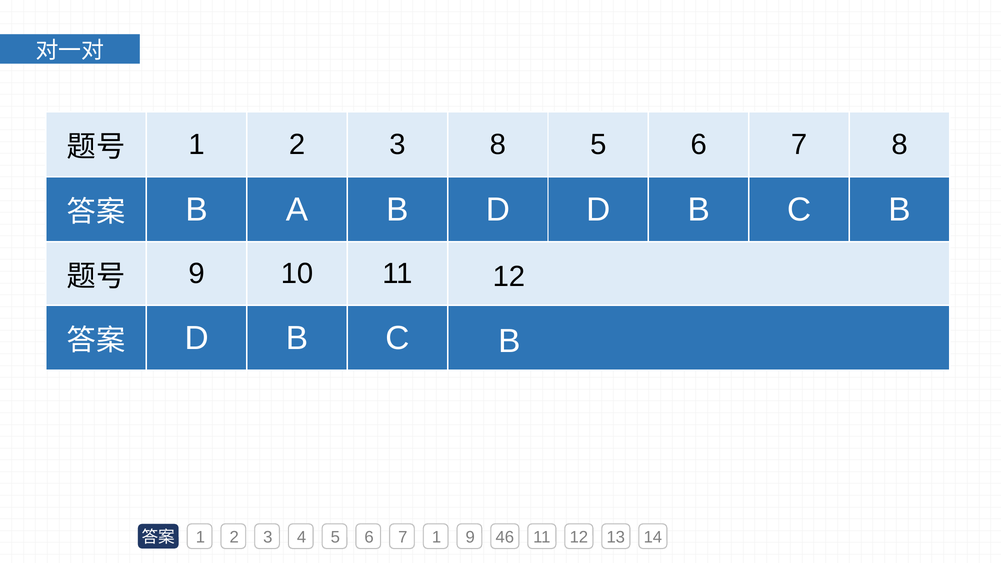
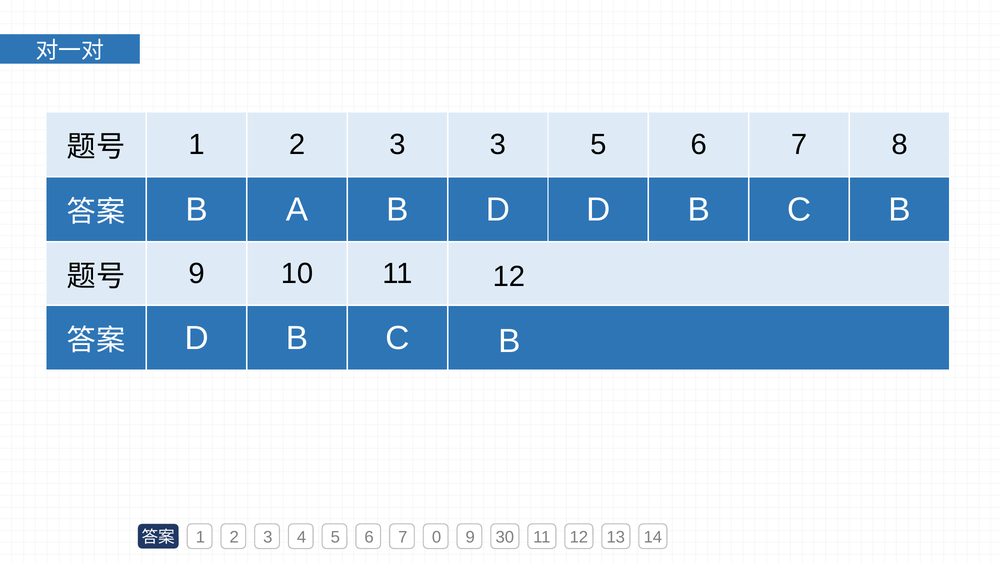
3 8: 8 -> 3
7 1: 1 -> 0
46: 46 -> 30
